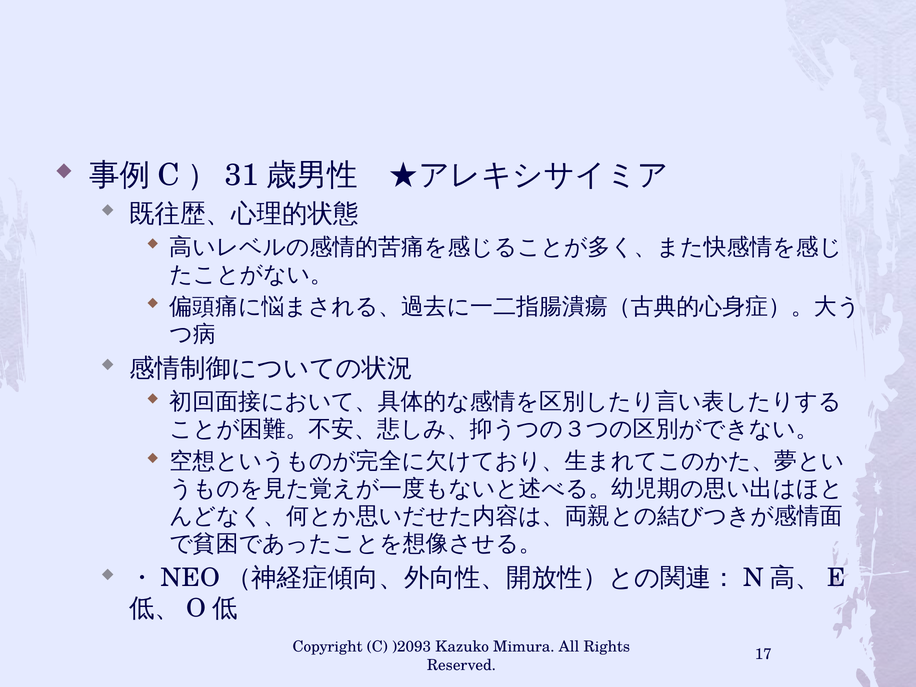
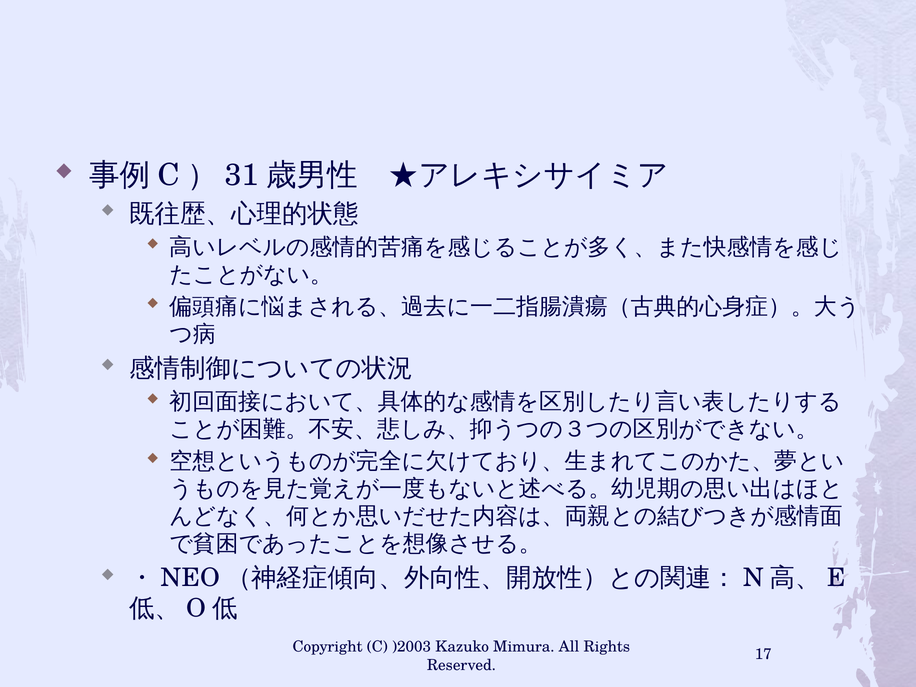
)2093: )2093 -> )2003
